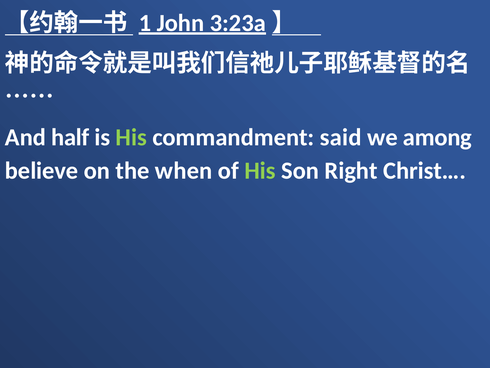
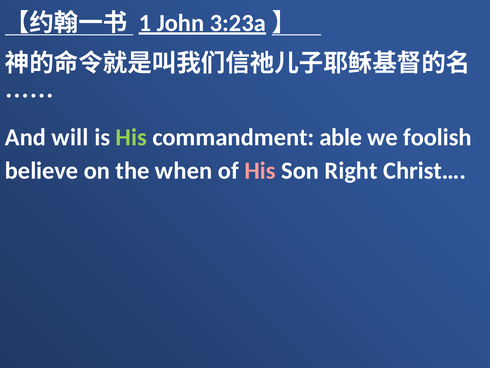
half: half -> will
said: said -> able
among: among -> foolish
His at (260, 171) colour: light green -> pink
